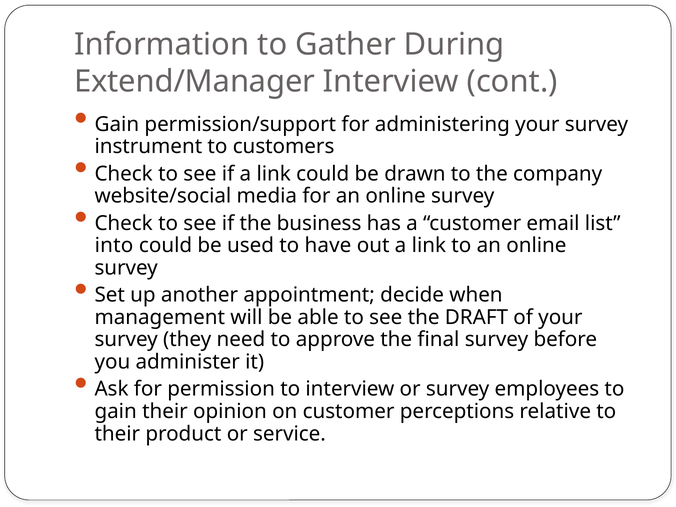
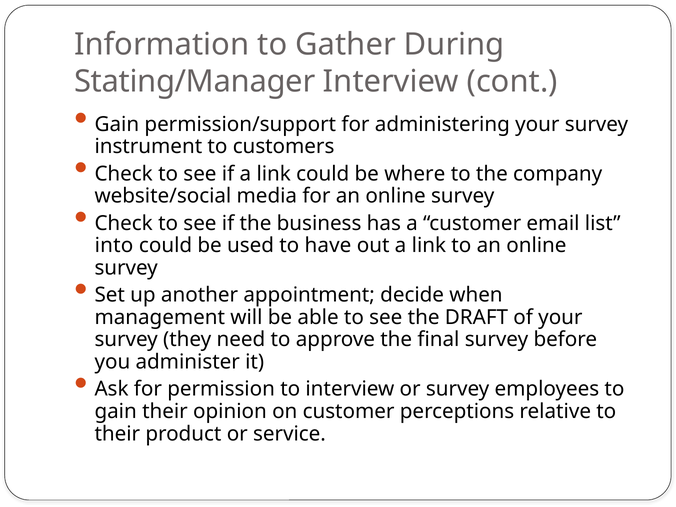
Extend/Manager: Extend/Manager -> Stating/Manager
drawn: drawn -> where
